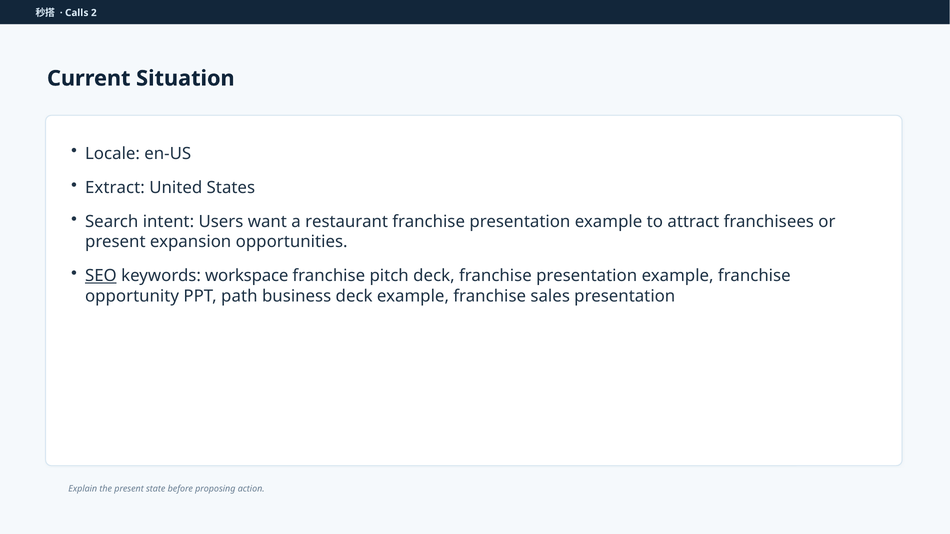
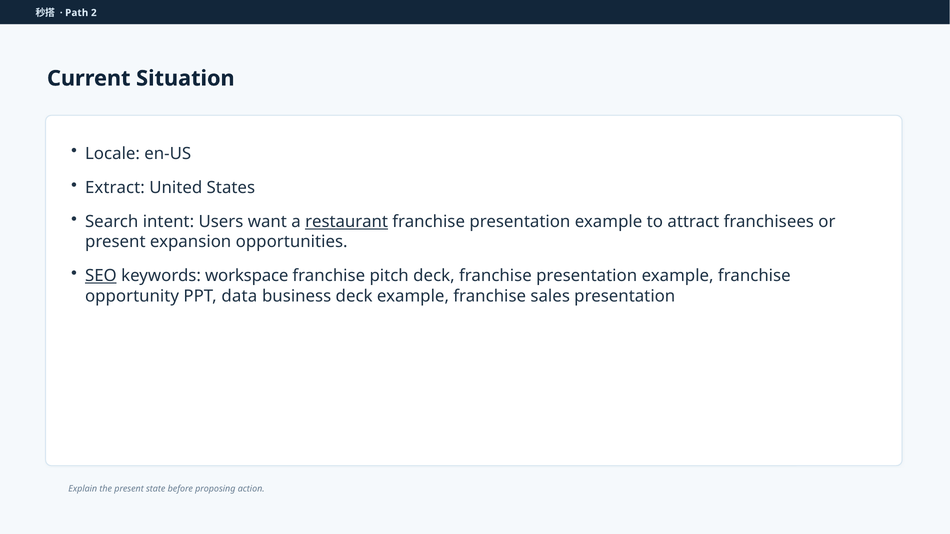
Calls: Calls -> Path
restaurant underline: none -> present
path: path -> data
